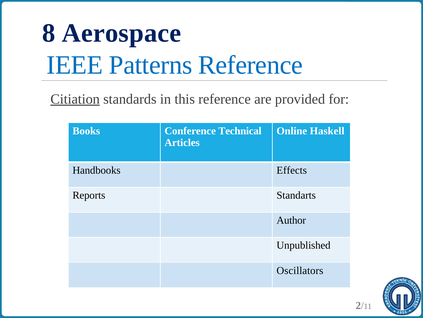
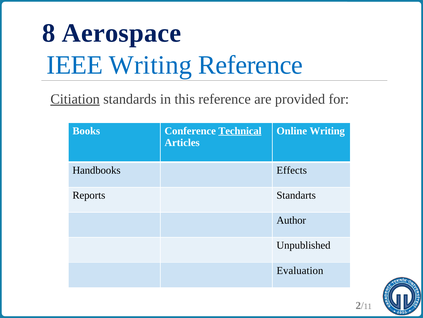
IEEE Patterns: Patterns -> Writing
Technical underline: none -> present
Online Haskell: Haskell -> Writing
Oscillators: Oscillators -> Evaluation
